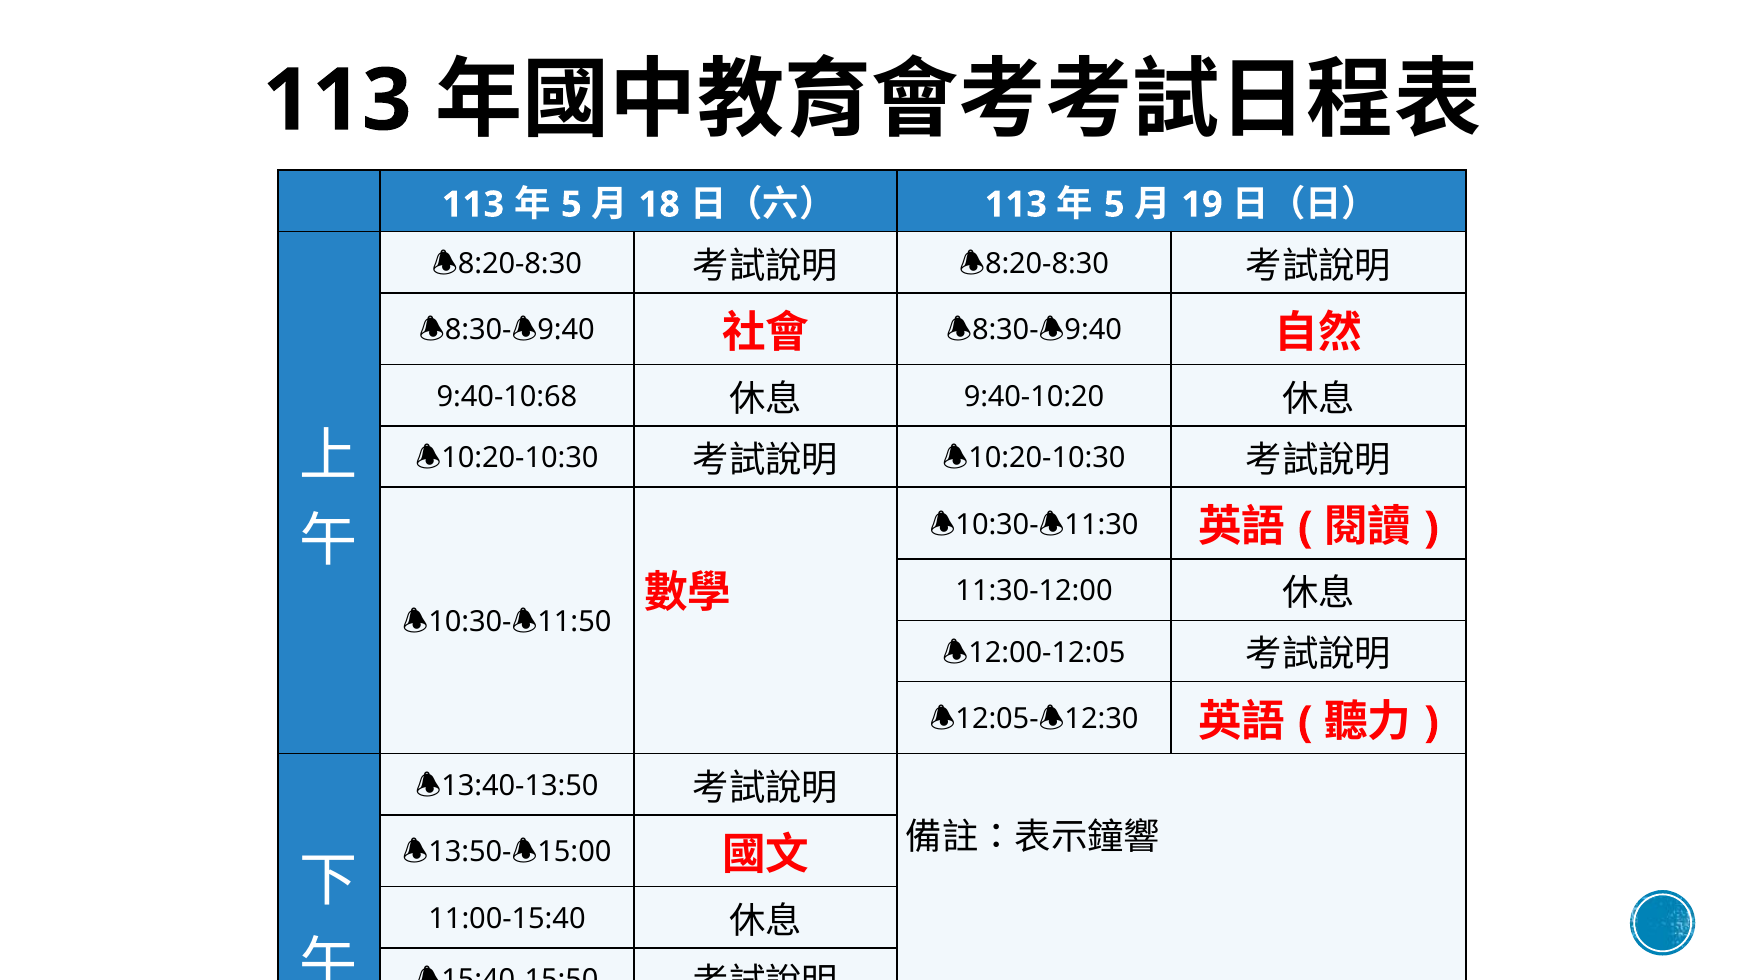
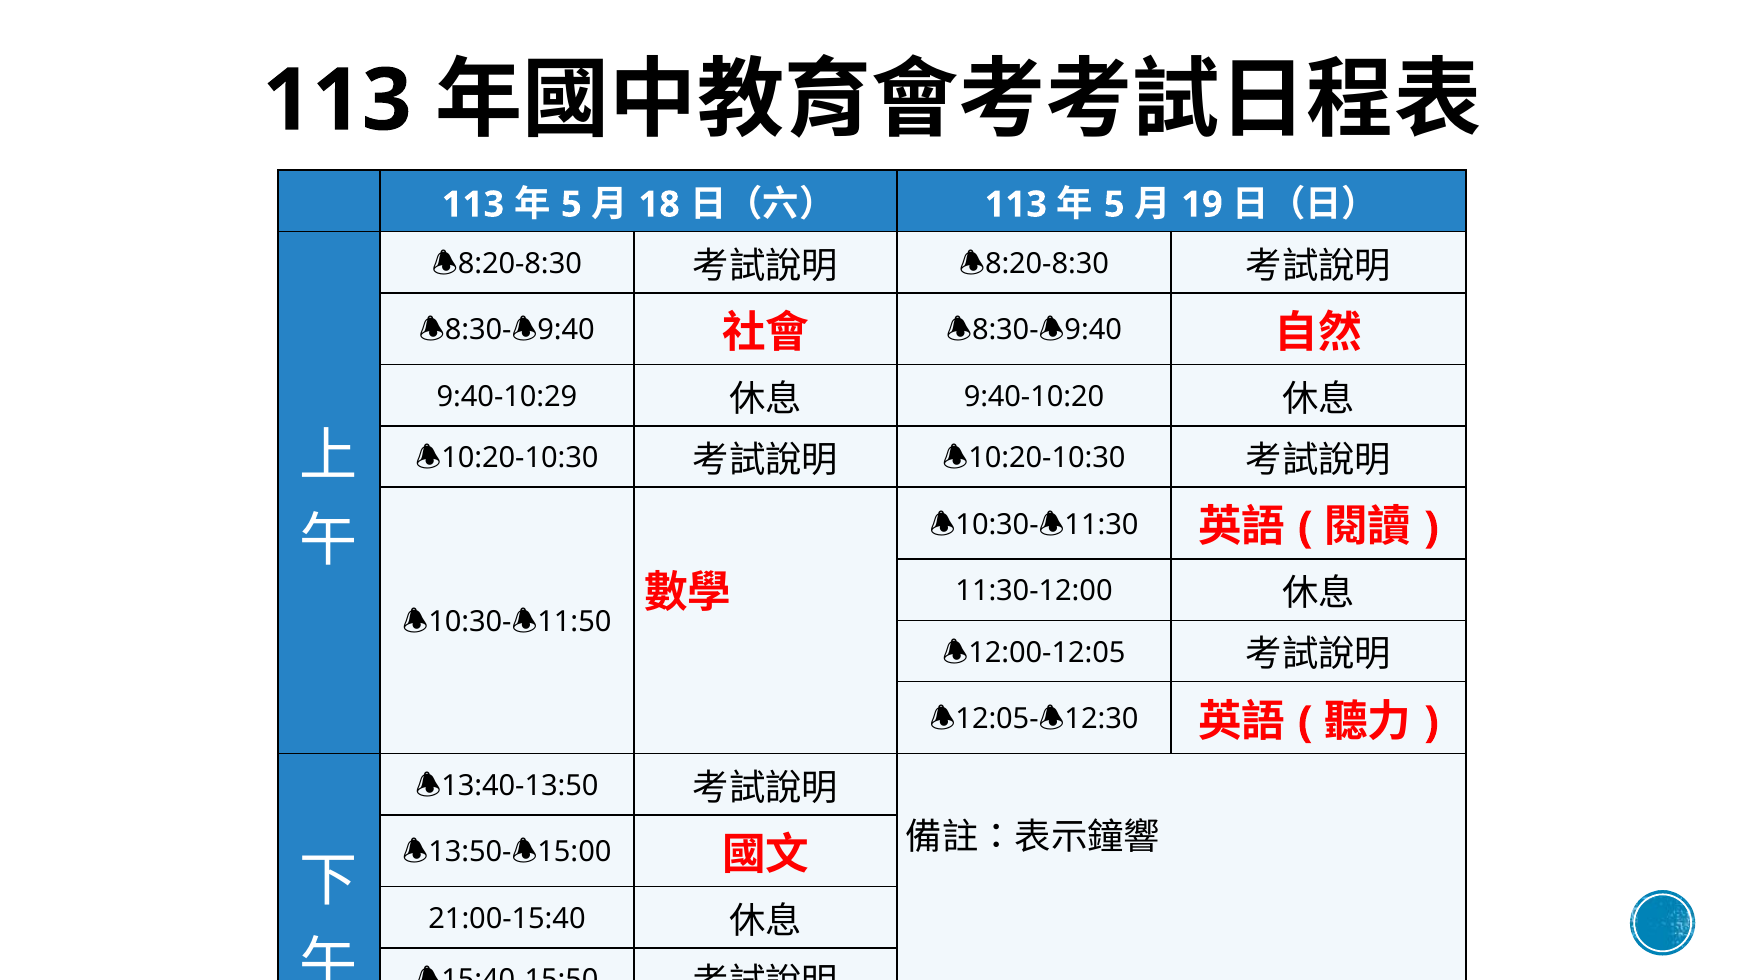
9:40-10:68: 9:40-10:68 -> 9:40-10:29
11:00-15:40: 11:00-15:40 -> 21:00-15:40
